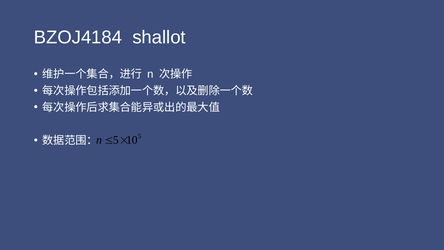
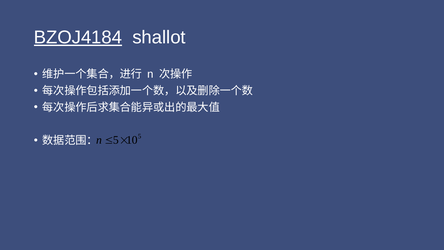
BZOJ4184 underline: none -> present
